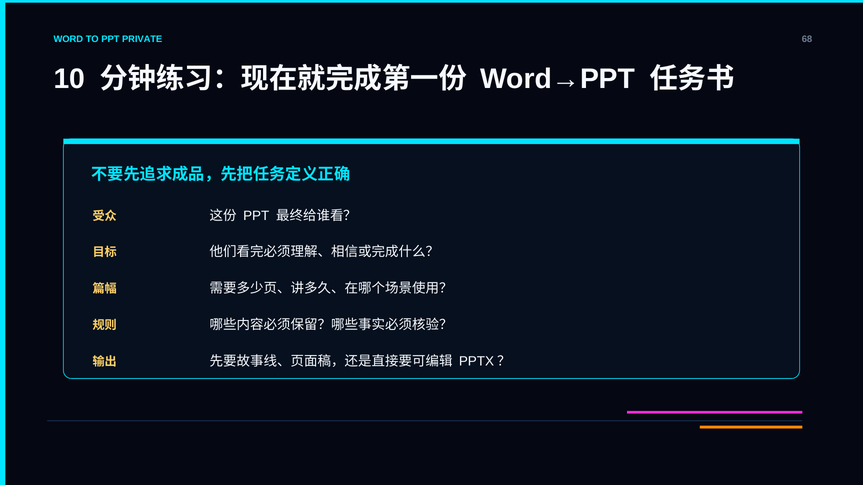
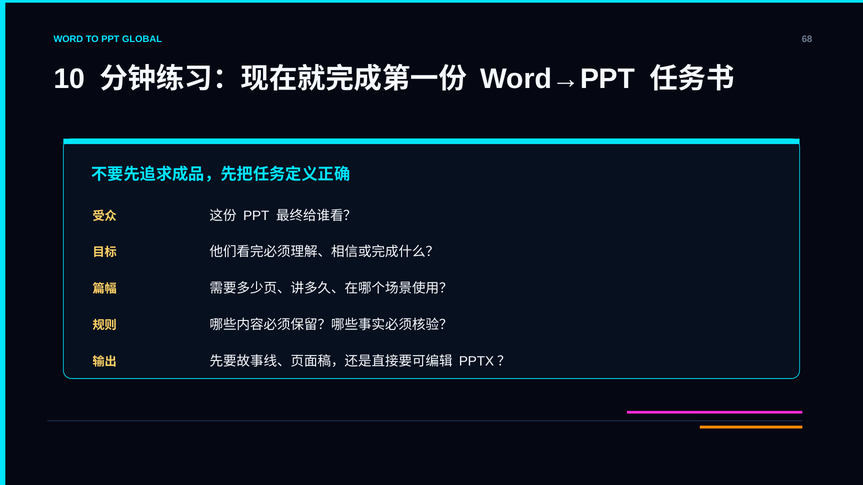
PRIVATE: PRIVATE -> GLOBAL
